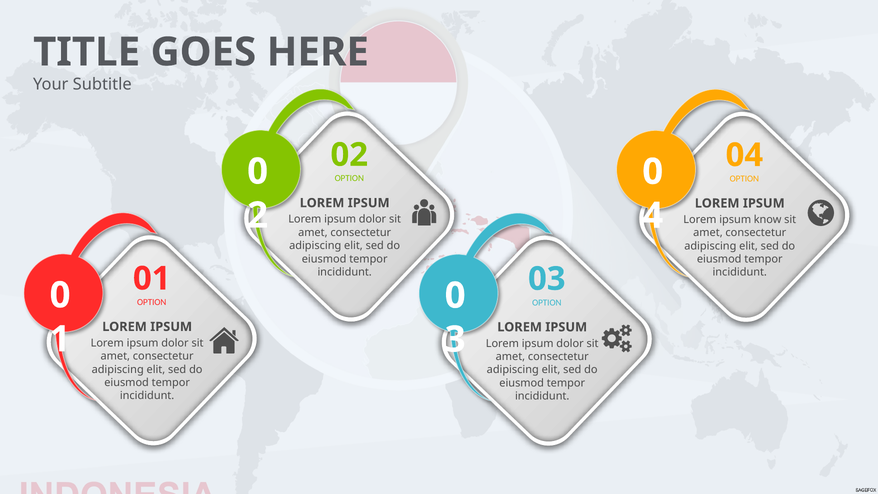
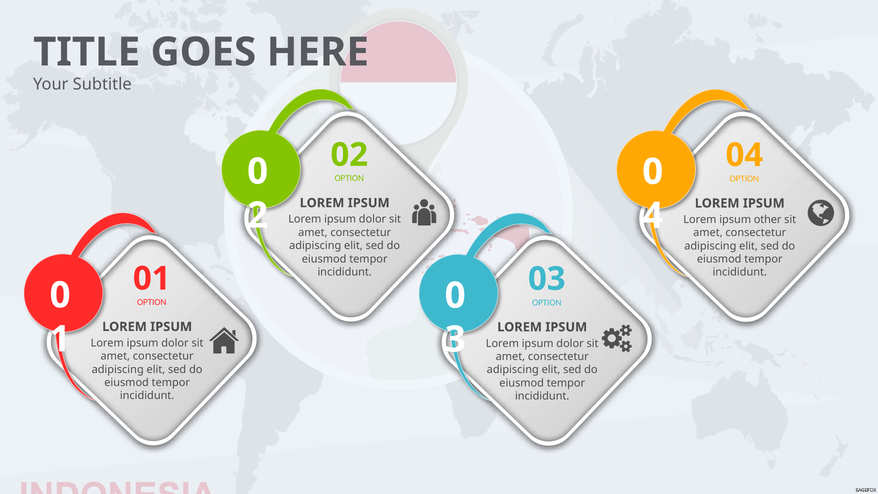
know: know -> other
